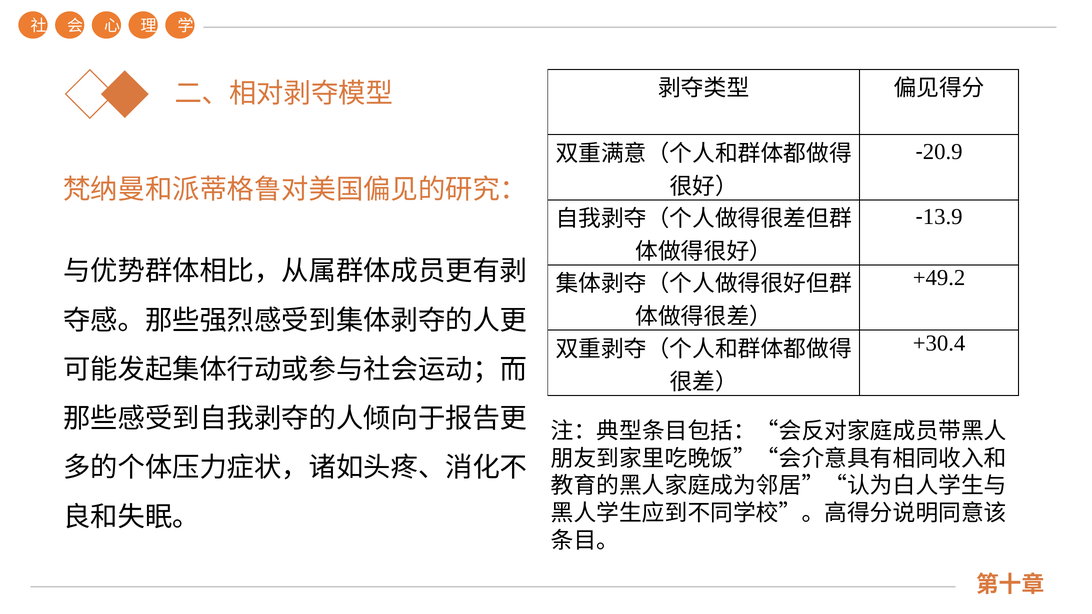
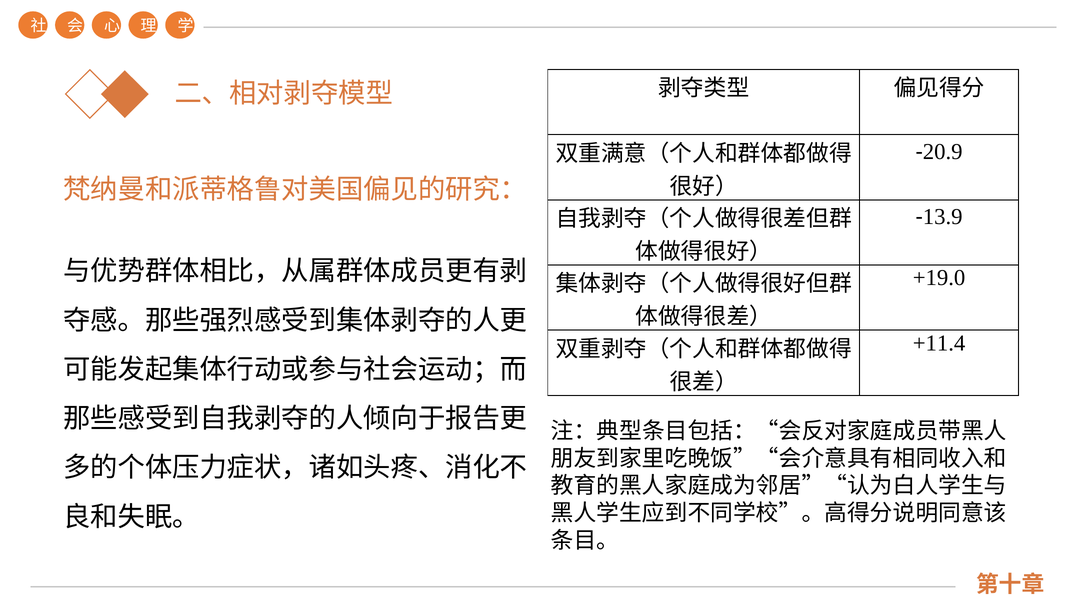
+49.2: +49.2 -> +19.0
+30.4: +30.4 -> +11.4
